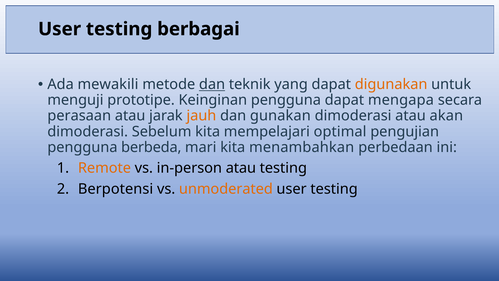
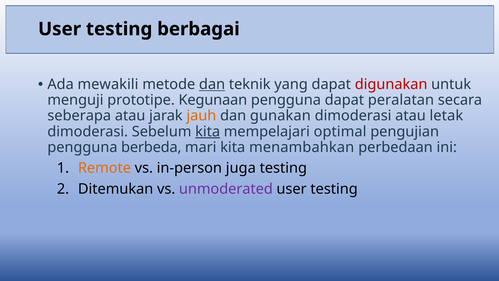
digunakan colour: orange -> red
Keinginan: Keinginan -> Kegunaan
mengapa: mengapa -> peralatan
perasaan: perasaan -> seberapa
akan: akan -> letak
kita at (208, 131) underline: none -> present
in-person atau: atau -> juga
Berpotensi: Berpotensi -> Ditemukan
unmoderated colour: orange -> purple
